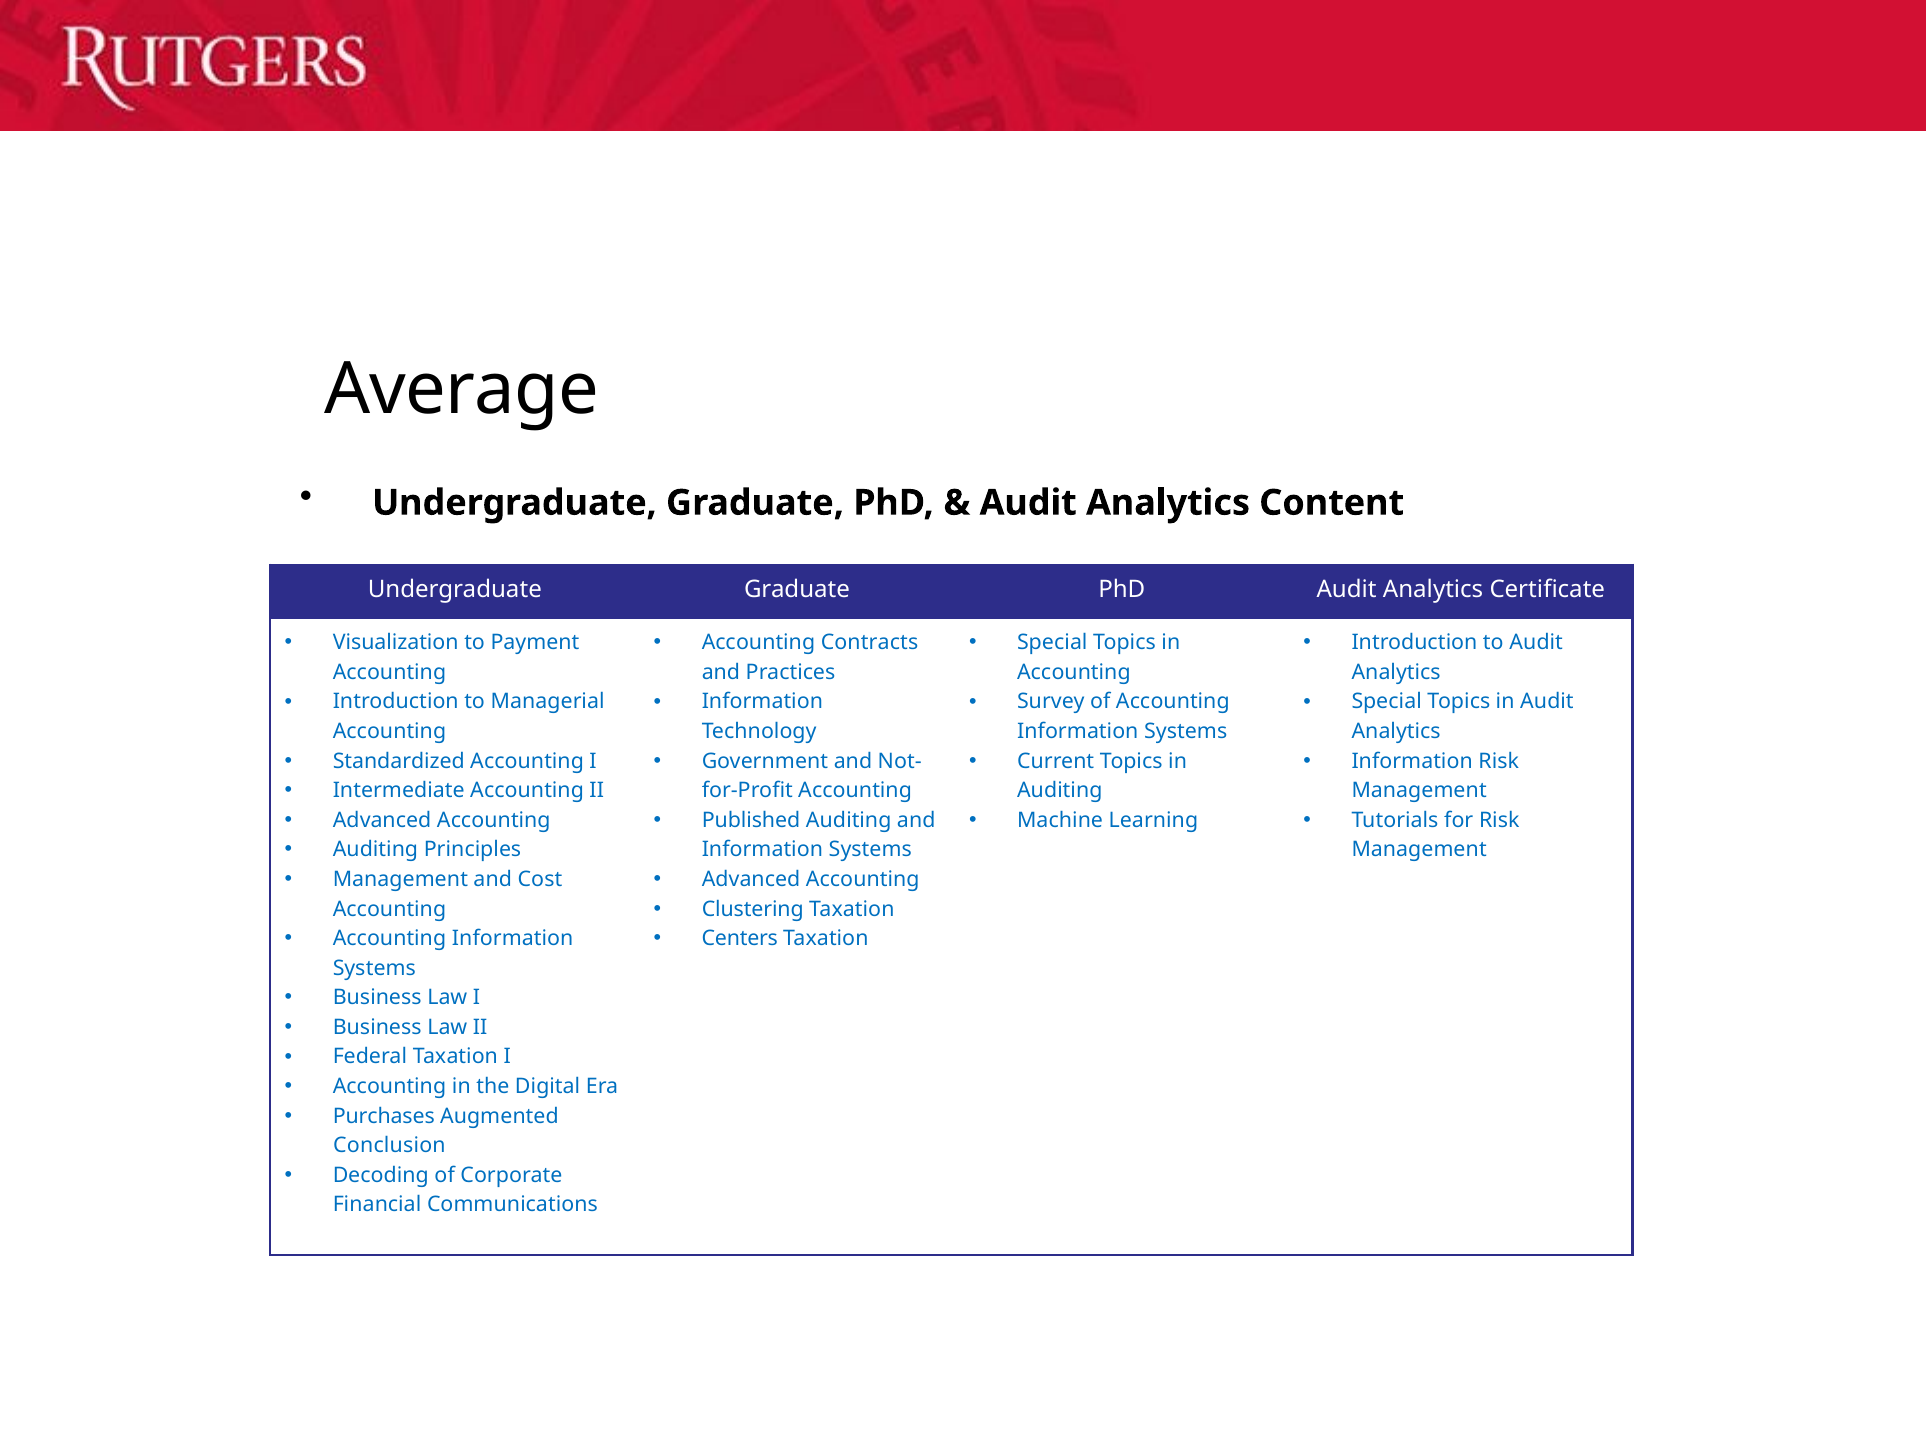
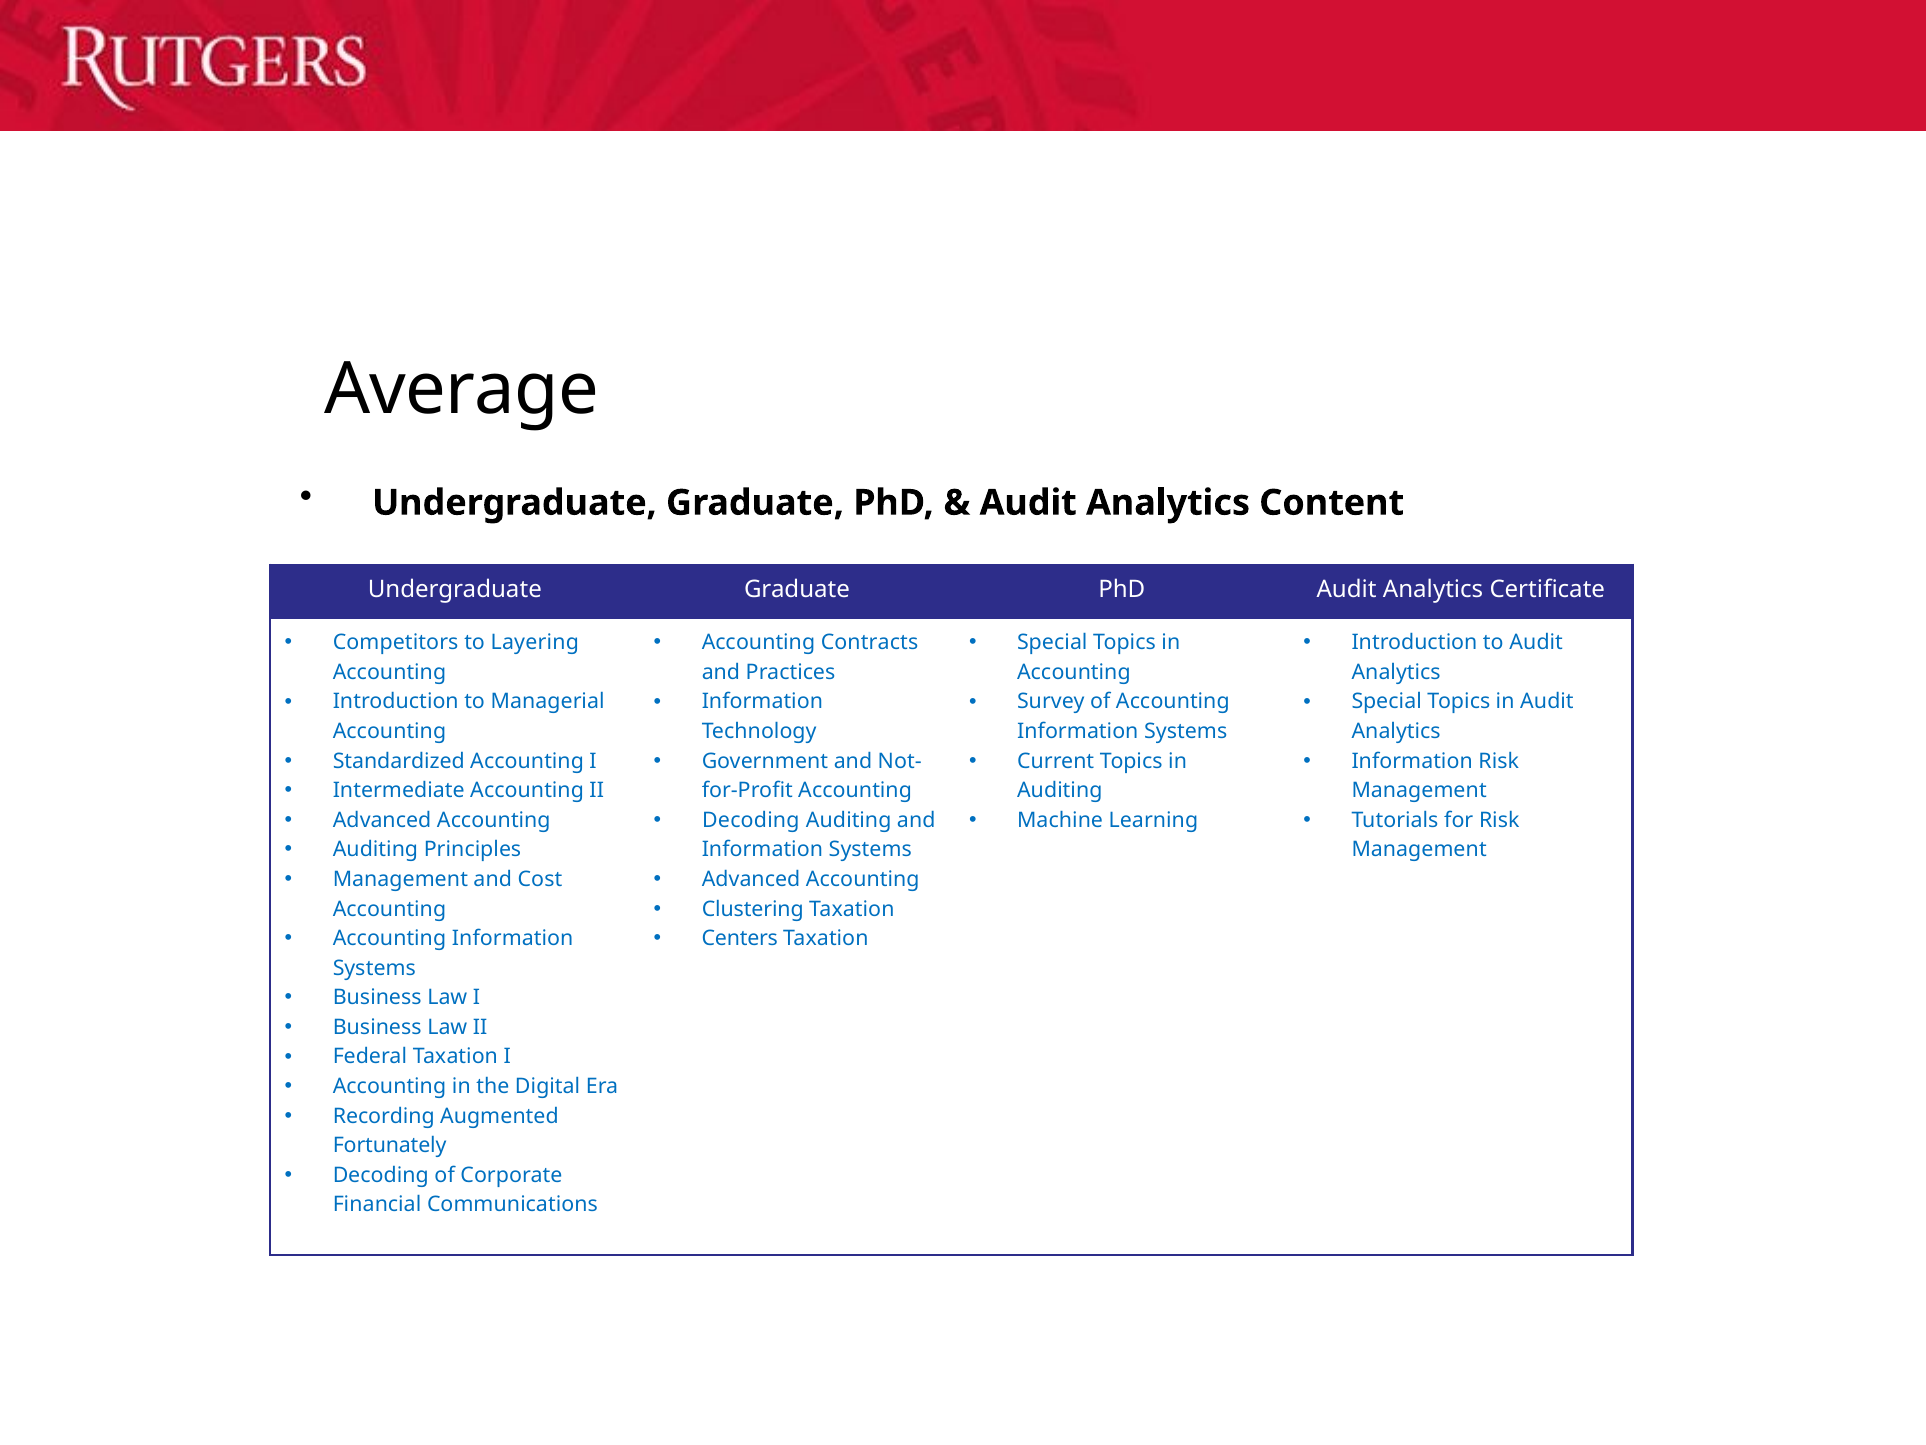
Visualization: Visualization -> Competitors
Payment: Payment -> Layering
Published at (751, 820): Published -> Decoding
Purchases: Purchases -> Recording
Conclusion: Conclusion -> Fortunately
